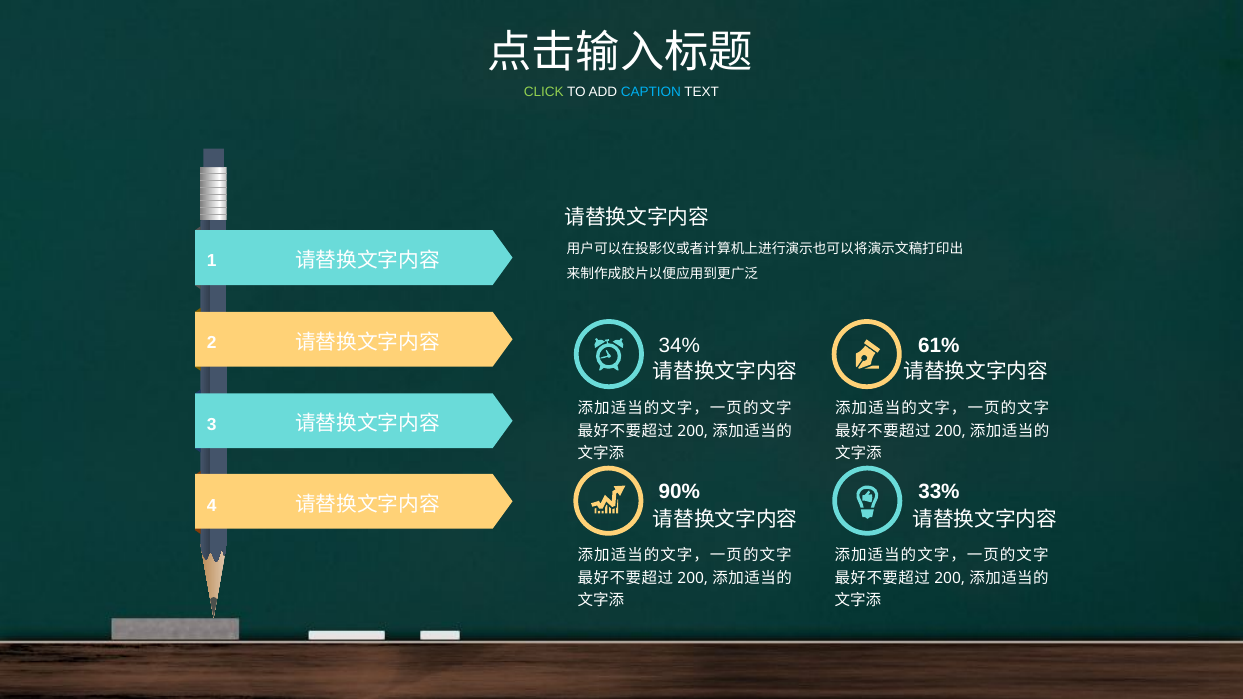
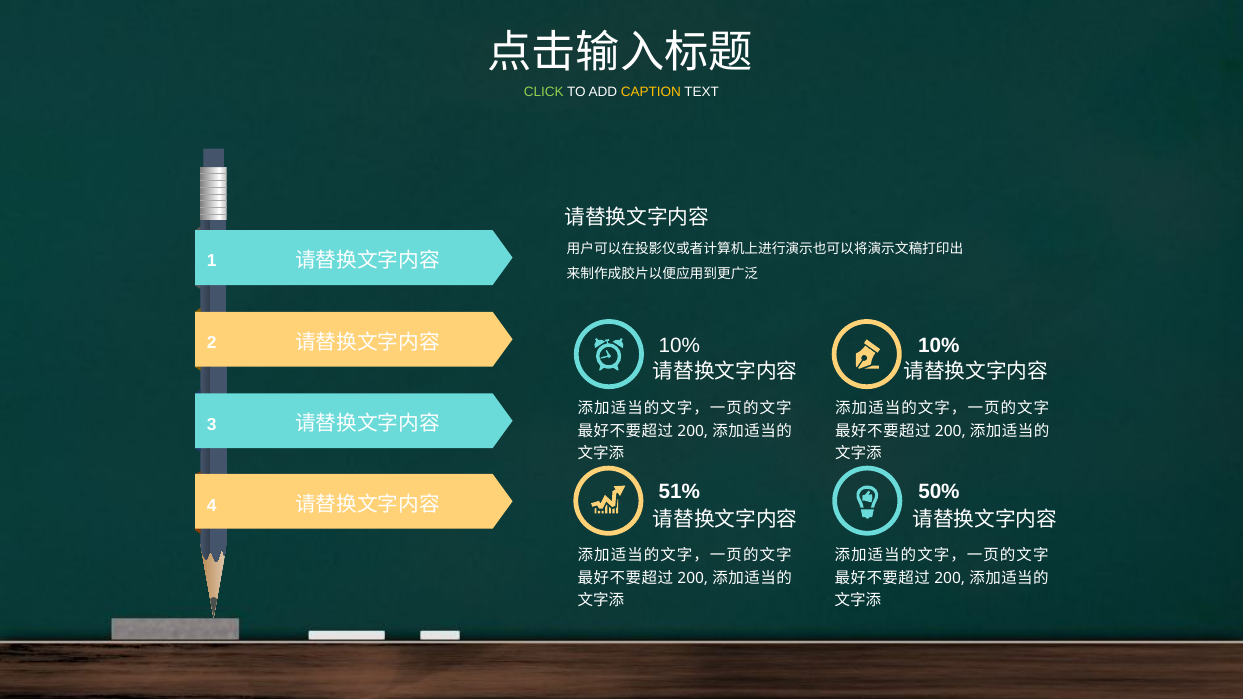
CAPTION colour: light blue -> yellow
34% at (679, 346): 34% -> 10%
61% at (939, 346): 61% -> 10%
90%: 90% -> 51%
33%: 33% -> 50%
